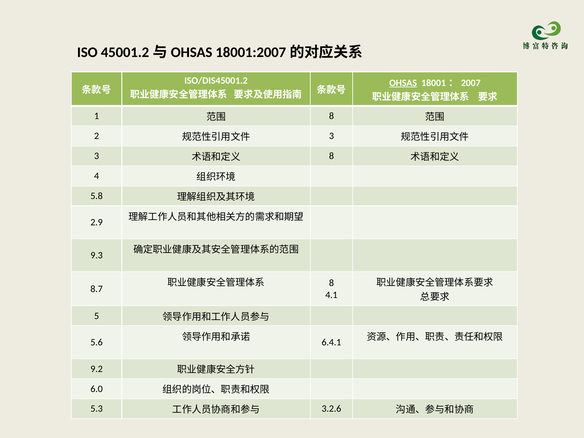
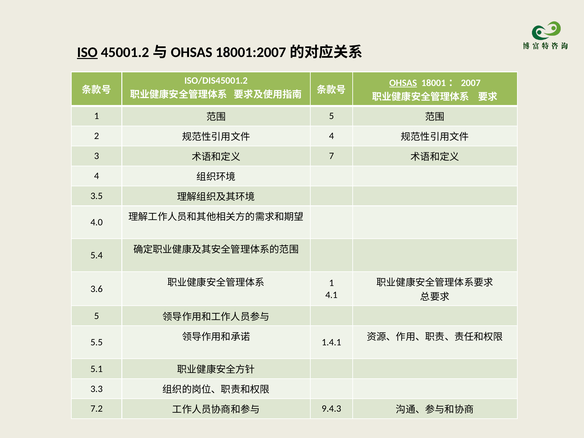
ISO underline: none -> present
8 at (331, 116): 8 -> 5
3 at (331, 136): 3 -> 4
8 at (331, 156): 8 -> 7
5.8: 5.8 -> 3.5
2.9: 2.9 -> 4.0
9.3: 9.3 -> 5.4
8 at (331, 283): 8 -> 1
8.7: 8.7 -> 3.6
5.6: 5.6 -> 5.5
6.4.1: 6.4.1 -> 1.4.1
9.2: 9.2 -> 5.1
6.0: 6.0 -> 3.3
5.3: 5.3 -> 7.2
3.2.6: 3.2.6 -> 9.4.3
